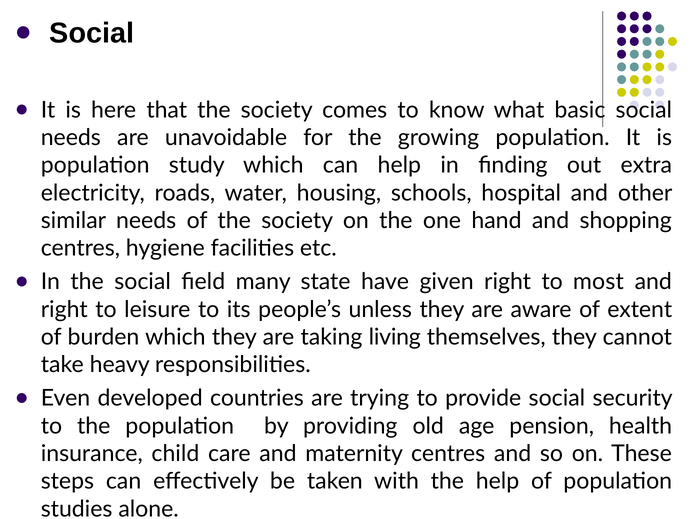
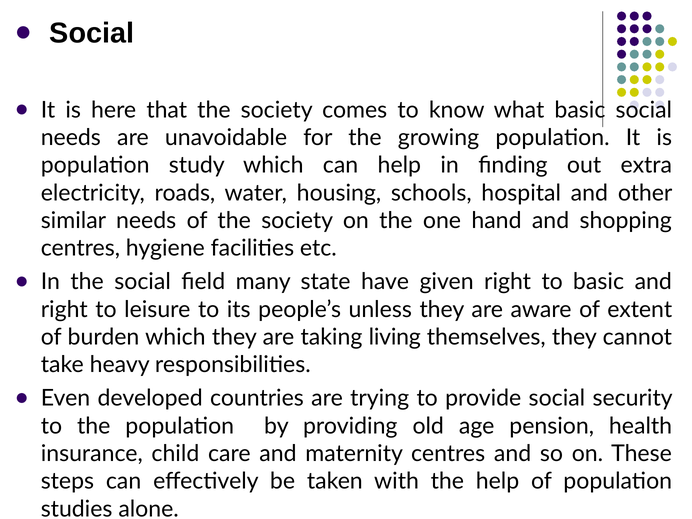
to most: most -> basic
